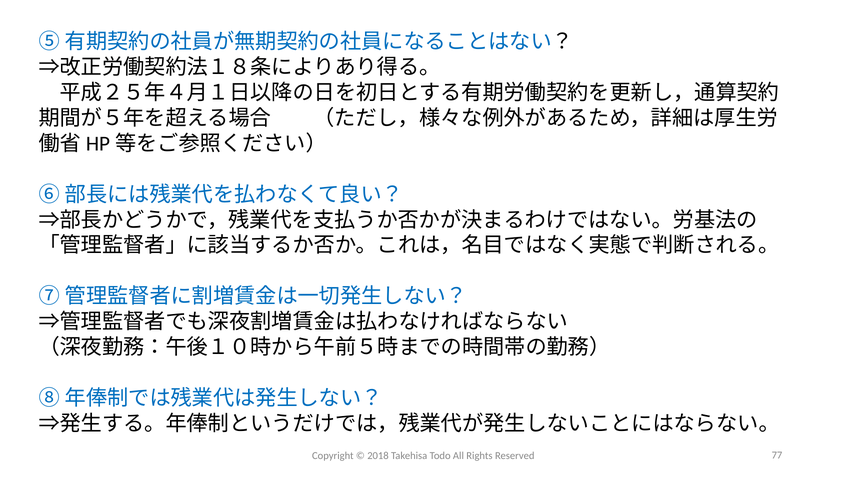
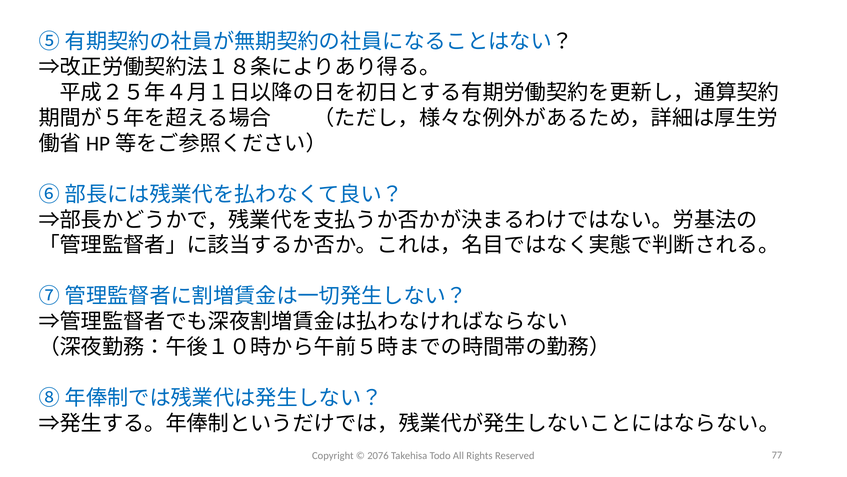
2018: 2018 -> 2076
